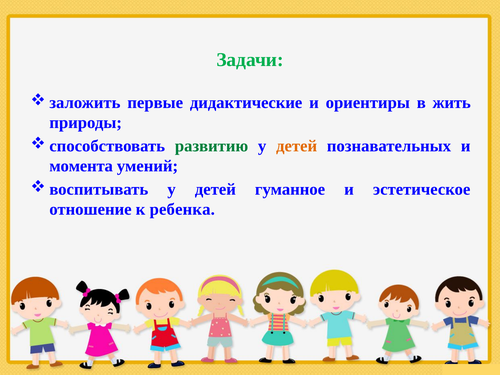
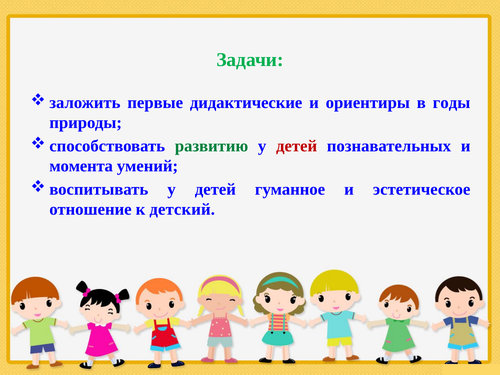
жить: жить -> годы
детей at (297, 146) colour: orange -> red
ребенка: ребенка -> детский
